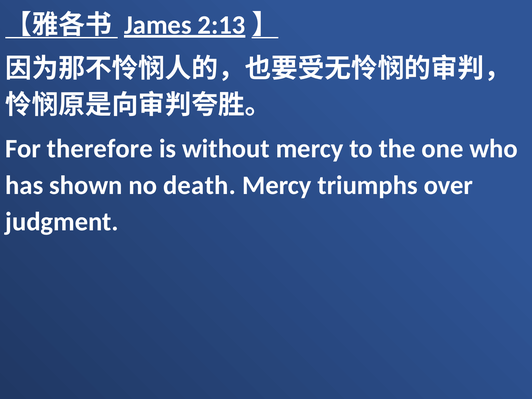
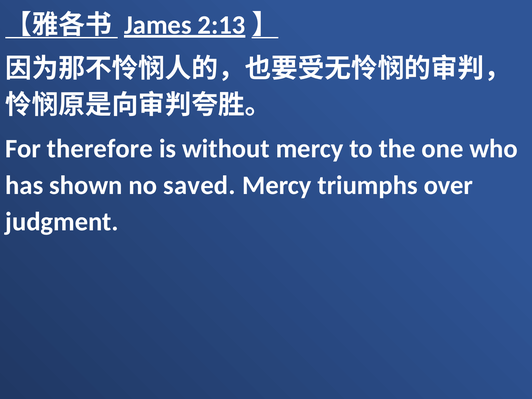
death: death -> saved
